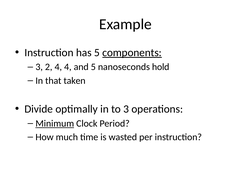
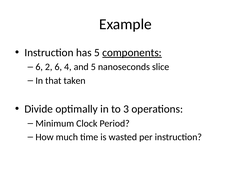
3 at (39, 67): 3 -> 6
2 4: 4 -> 6
hold: hold -> slice
Minimum underline: present -> none
